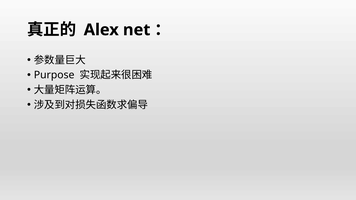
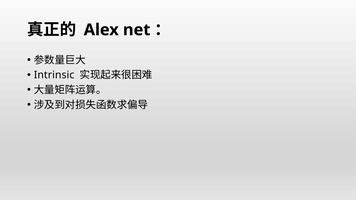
Purpose: Purpose -> Intrinsic
